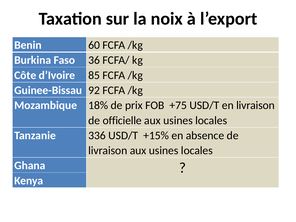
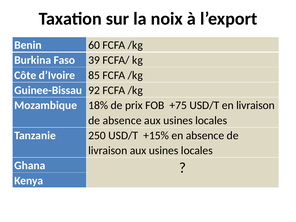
36: 36 -> 39
de officielle: officielle -> absence
336: 336 -> 250
